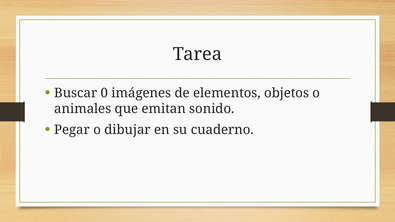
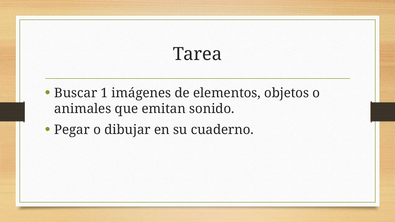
0: 0 -> 1
